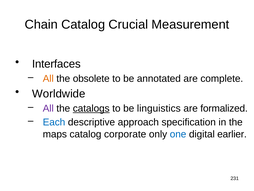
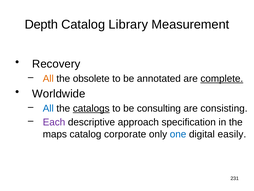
Chain: Chain -> Depth
Crucial: Crucial -> Library
Interfaces: Interfaces -> Recovery
complete underline: none -> present
All at (48, 108) colour: purple -> blue
linguistics: linguistics -> consulting
formalized: formalized -> consisting
Each colour: blue -> purple
earlier: earlier -> easily
